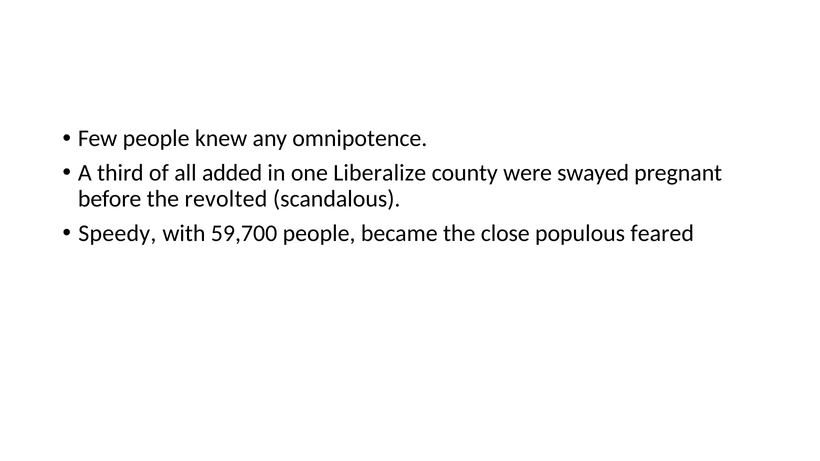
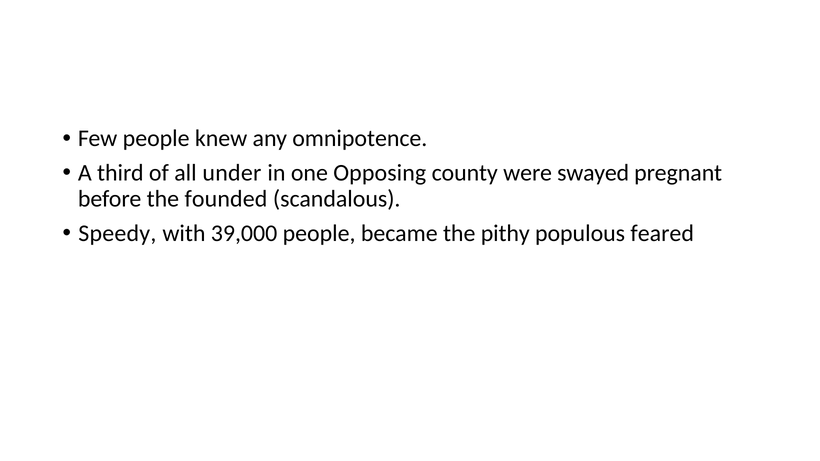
added: added -> under
Liberalize: Liberalize -> Opposing
revolted: revolted -> founded
59,700: 59,700 -> 39,000
close: close -> pithy
